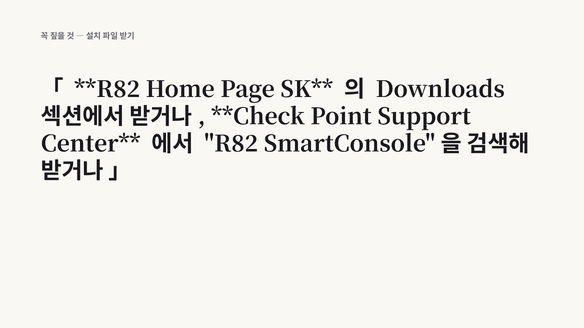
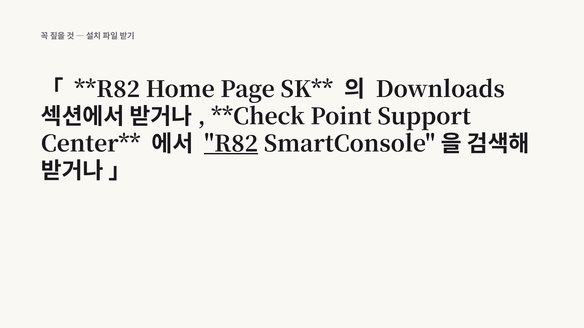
R82 underline: none -> present
